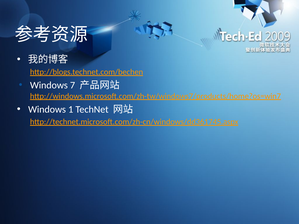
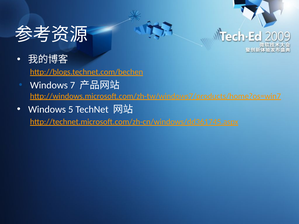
1: 1 -> 5
